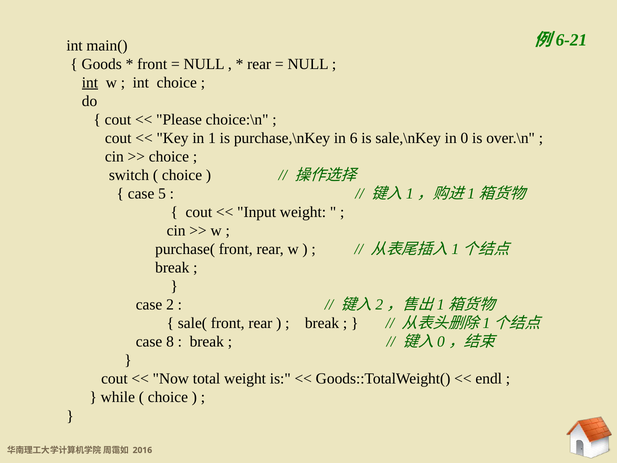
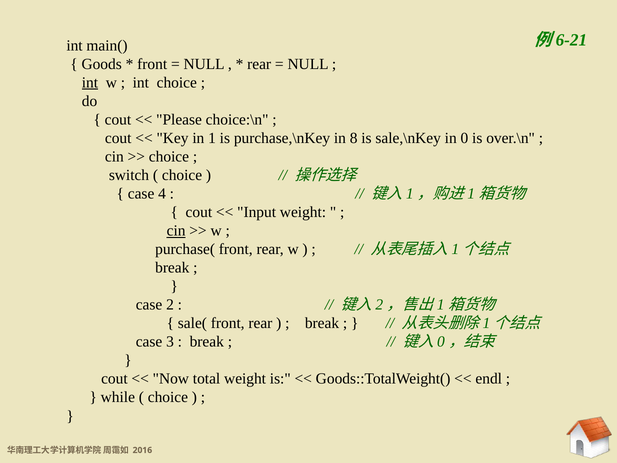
6: 6 -> 8
5: 5 -> 4
cin at (176, 231) underline: none -> present
8: 8 -> 3
